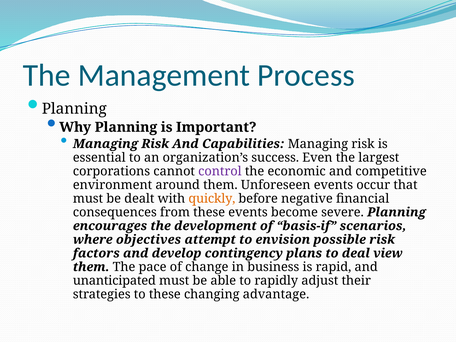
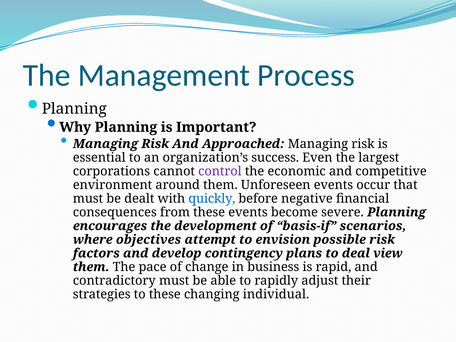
Capabilities: Capabilities -> Approached
quickly colour: orange -> blue
unanticipated: unanticipated -> contradictory
advantage: advantage -> individual
